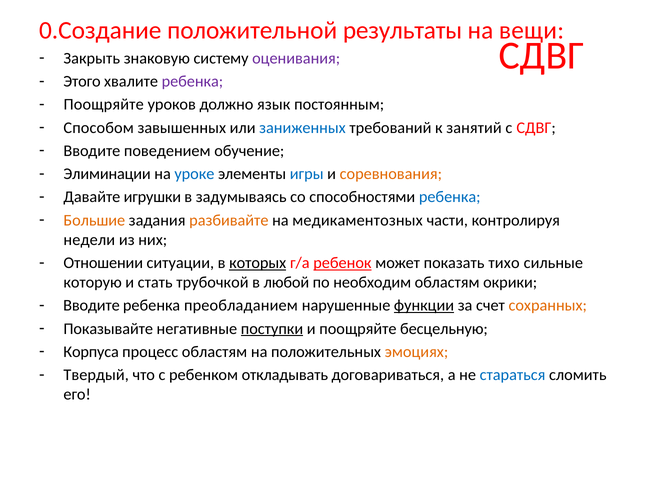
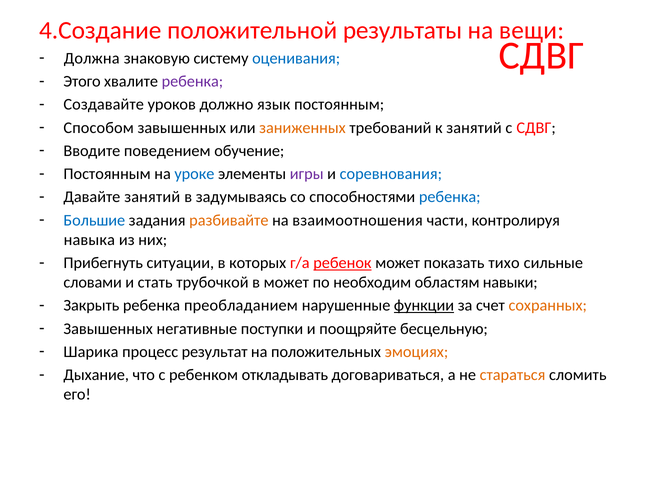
0.Создание: 0.Создание -> 4.Создание
Закрыть: Закрыть -> Должна
оценивания colour: purple -> blue
Поощряйте at (104, 105): Поощряйте -> Создавайте
заниженных colour: blue -> orange
Элиминации at (107, 174): Элиминации -> Постоянным
игры colour: blue -> purple
соревнования colour: orange -> blue
Давайте игрушки: игрушки -> занятий
Большие colour: orange -> blue
медикаментозных: медикаментозных -> взаимоотношения
недели: недели -> навыка
Отношении: Отношении -> Прибегнуть
которых underline: present -> none
которую: которую -> словами
в любой: любой -> может
окрики: окрики -> навыки
Вводите at (91, 306): Вводите -> Закрыть
Показывайте at (108, 329): Показывайте -> Завышенных
поступки underline: present -> none
Корпуса: Корпуса -> Шарика
процесс областям: областям -> результат
Твердый: Твердый -> Дыхание
стараться colour: blue -> orange
